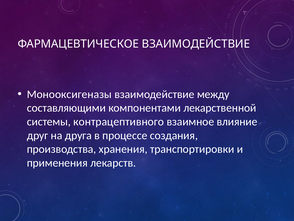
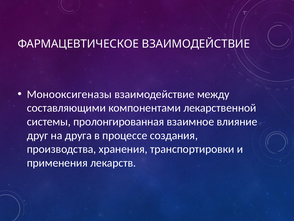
контрацептивного: контрацептивного -> пролонгированная
